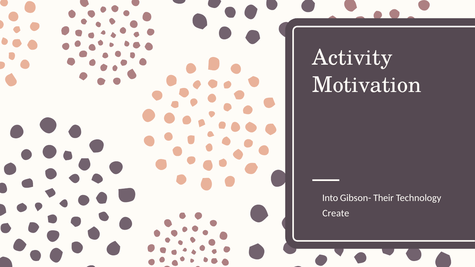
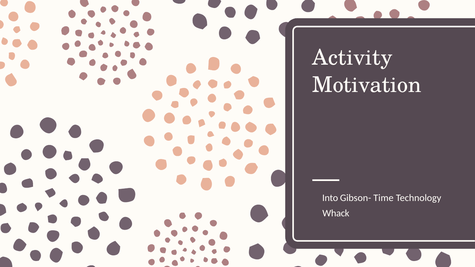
Their: Their -> Time
Create: Create -> Whack
